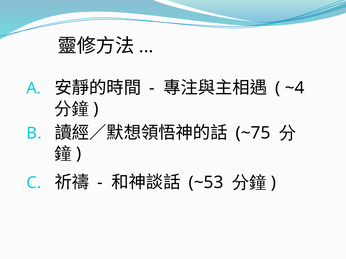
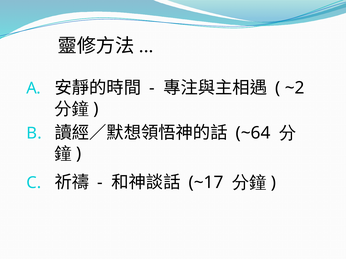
~4: ~4 -> ~2
~75: ~75 -> ~64
~53: ~53 -> ~17
